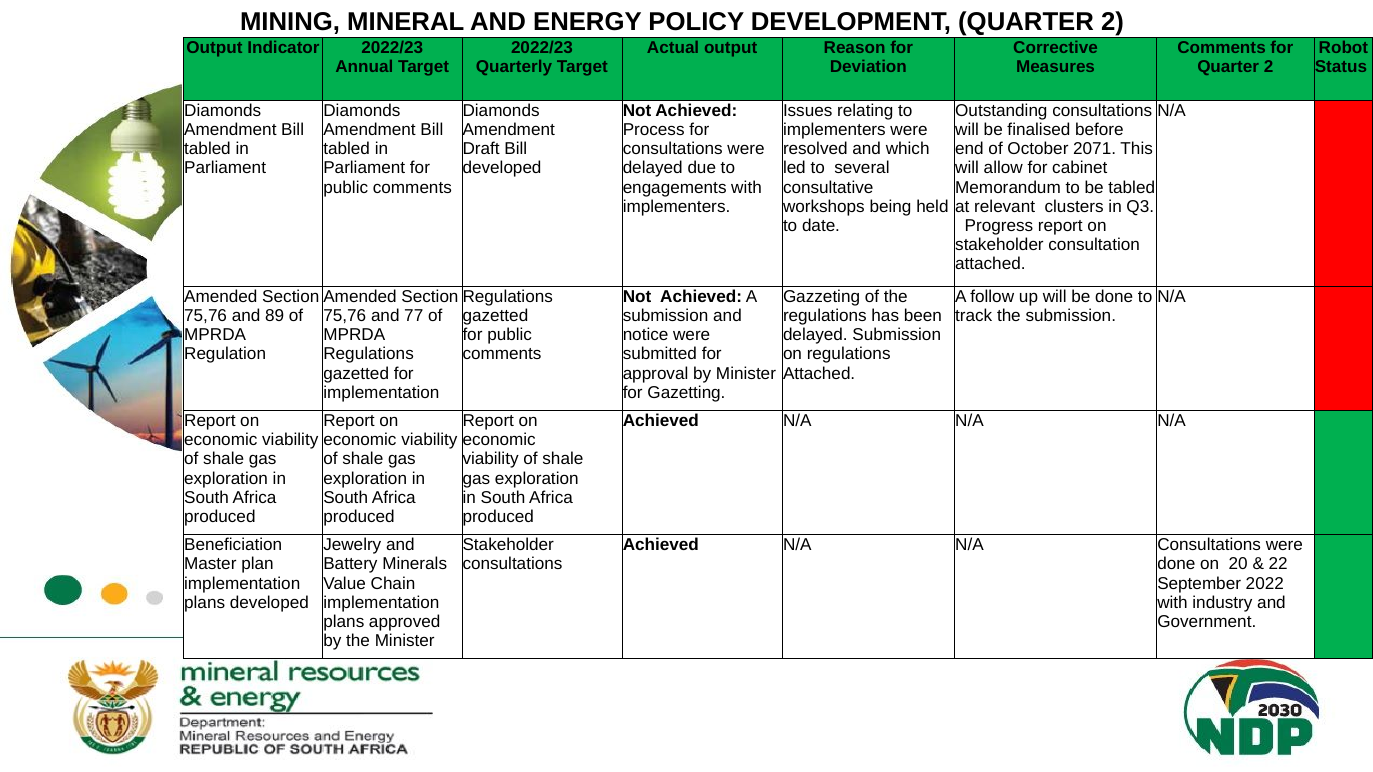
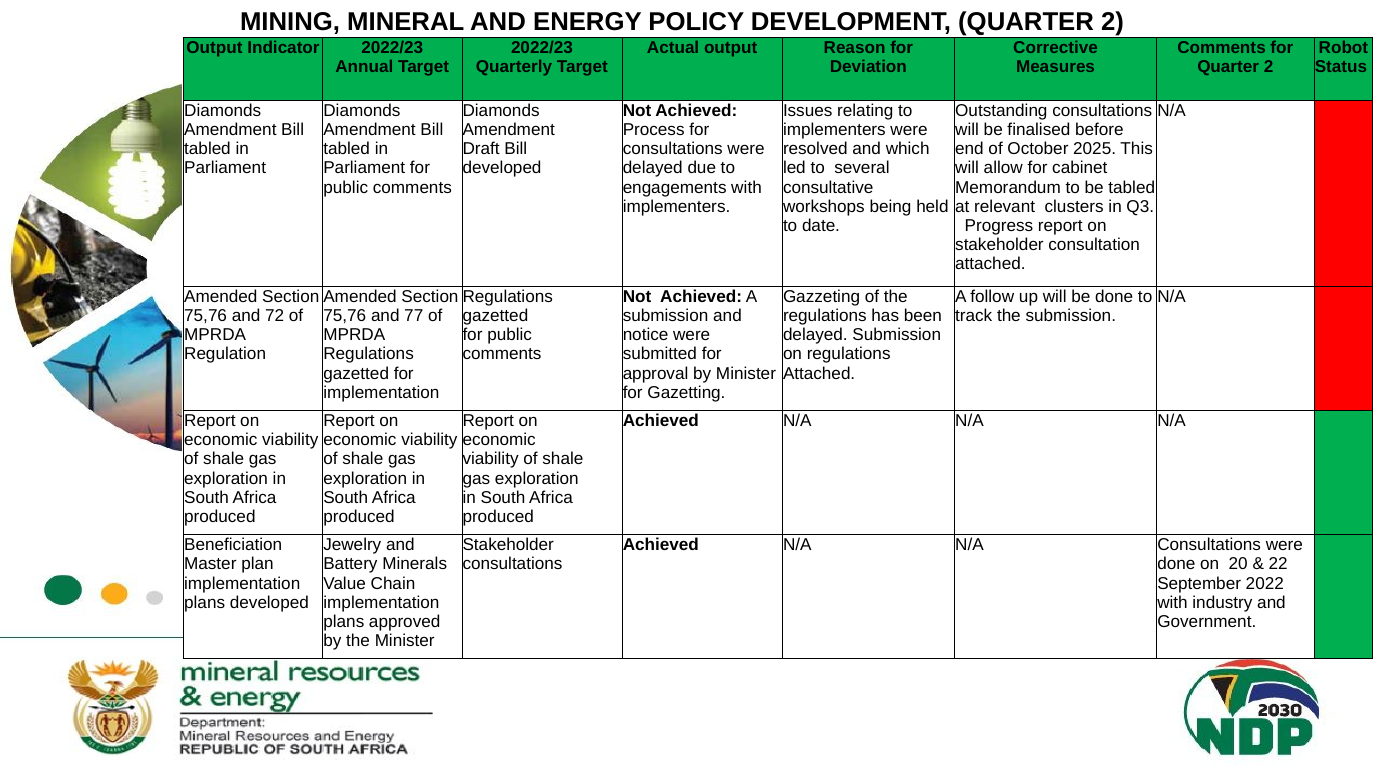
2071: 2071 -> 2025
89: 89 -> 72
